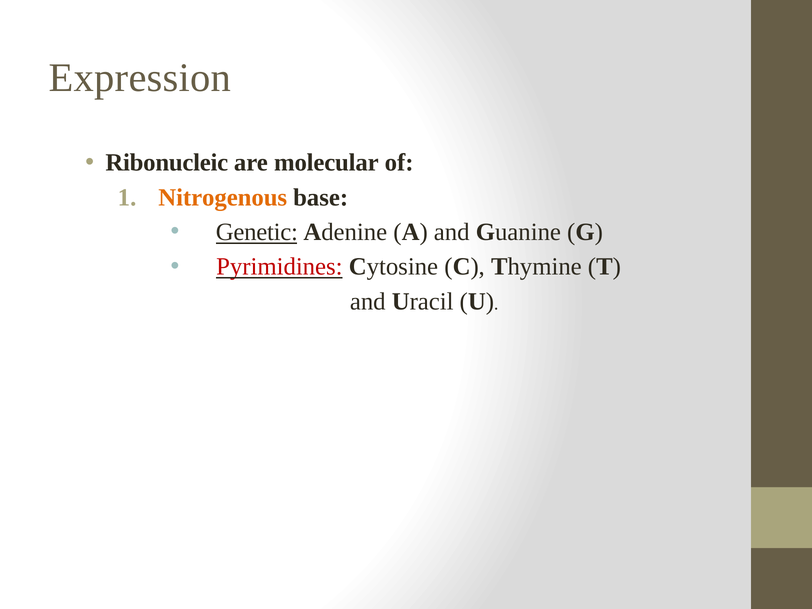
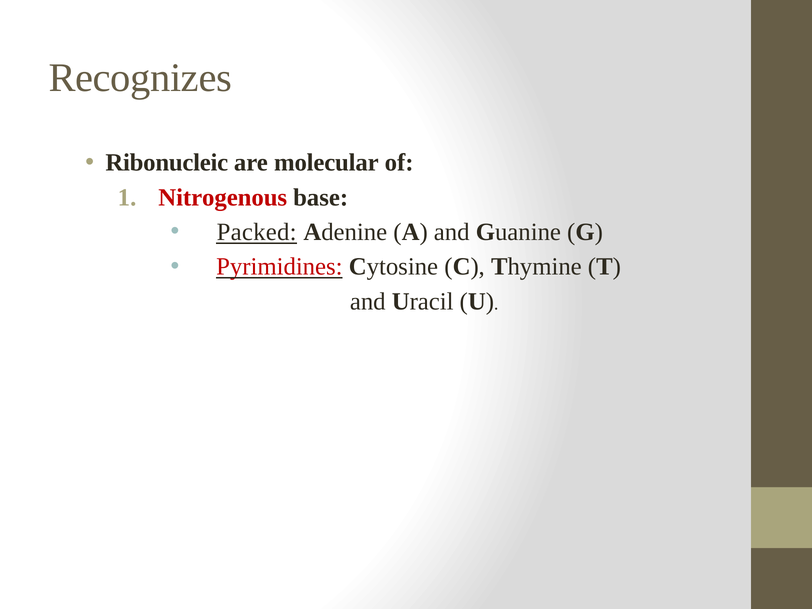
Expression: Expression -> Recognizes
Nitrogenous colour: orange -> red
Genetic: Genetic -> Packed
